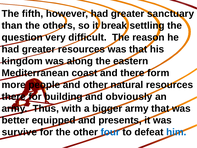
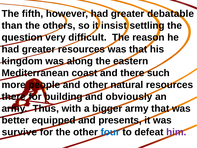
sanctuary: sanctuary -> debatable
break: break -> insist
form: form -> such
him colour: blue -> purple
